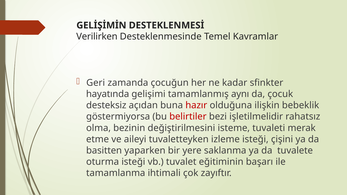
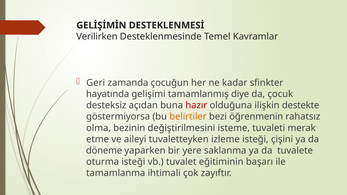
aynı: aynı -> diye
bebeklik: bebeklik -> destekte
belirtiler colour: red -> orange
işletilmelidir: işletilmelidir -> öğrenmenin
basitten: basitten -> döneme
